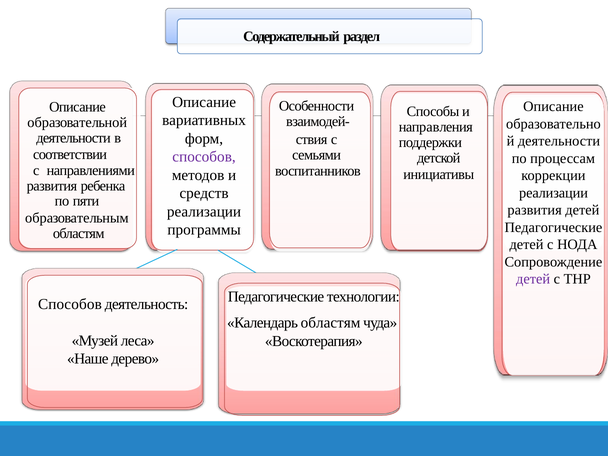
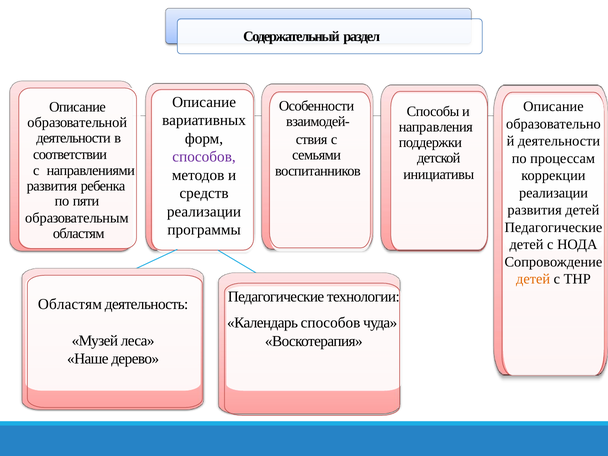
детей at (533, 279) colour: purple -> orange
Способов at (70, 304): Способов -> Областям
Календарь областям: областям -> способов
